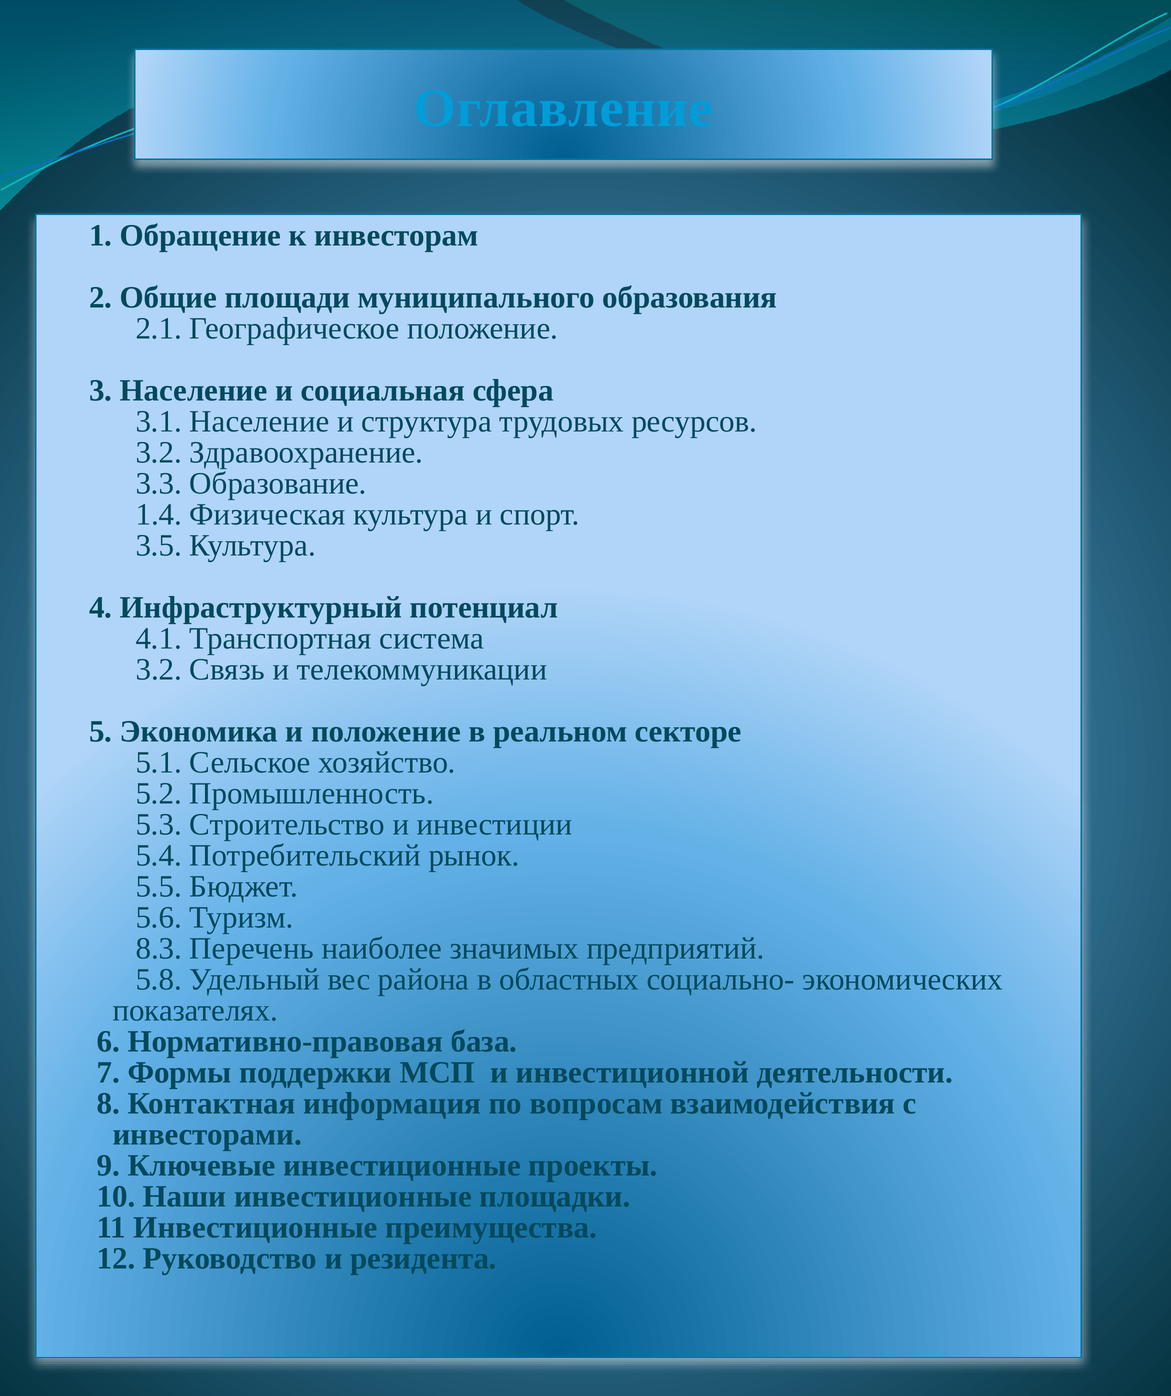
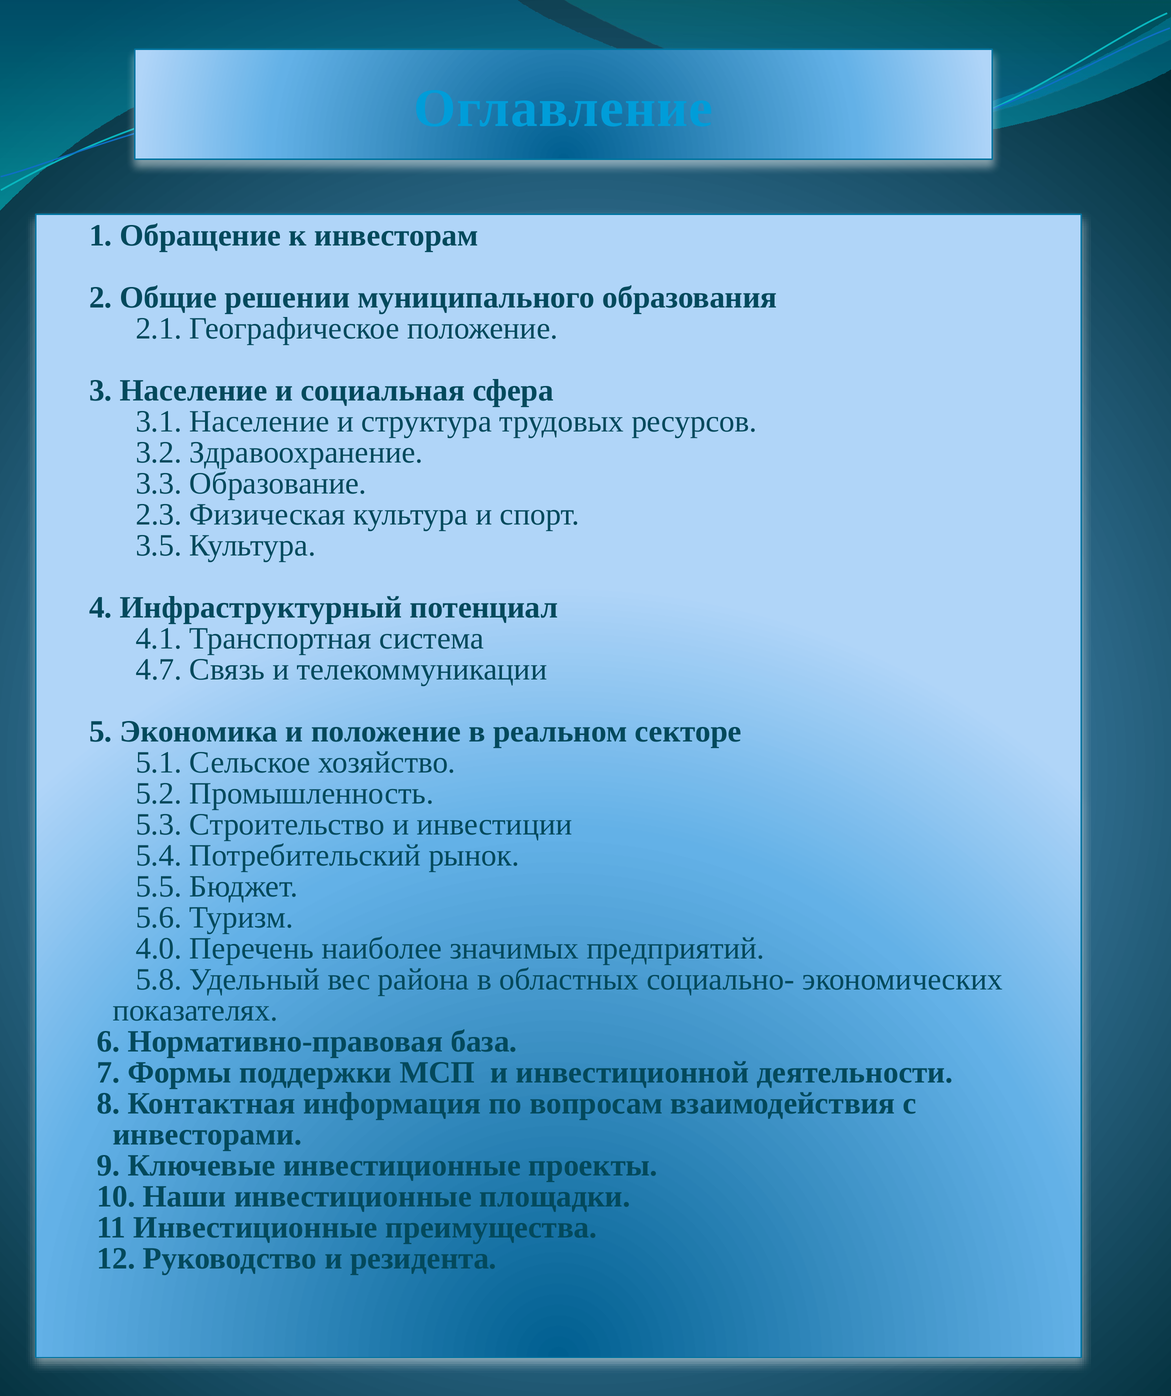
площади: площади -> решении
1.4: 1.4 -> 2.3
3.2 at (159, 670): 3.2 -> 4.7
8.3: 8.3 -> 4.0
